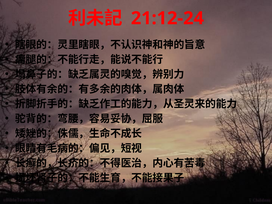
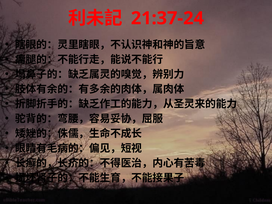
21:12-24: 21:12-24 -> 21:37-24
